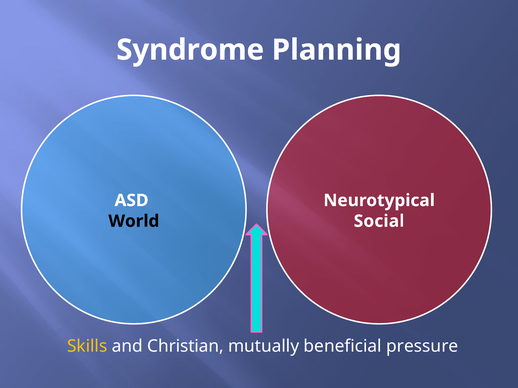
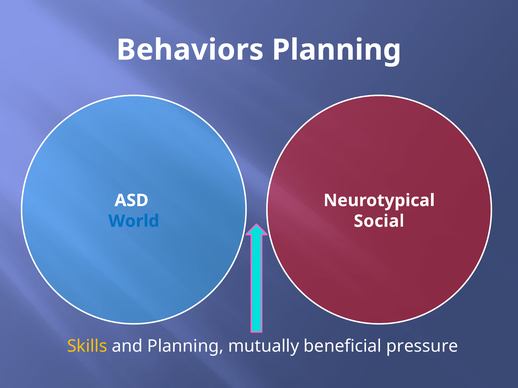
Syndrome: Syndrome -> Behaviors
World colour: black -> blue
and Christian: Christian -> Planning
